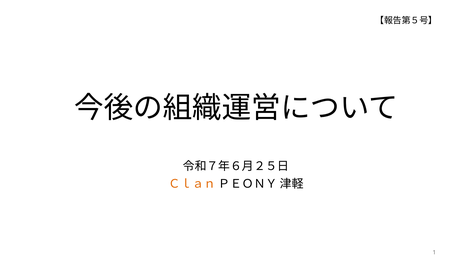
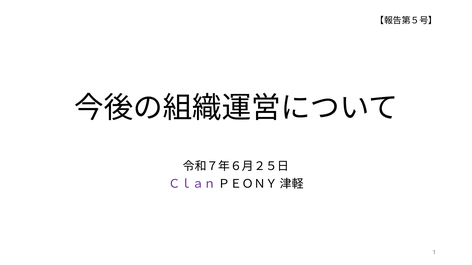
Ｃｌａｎ colour: orange -> purple
